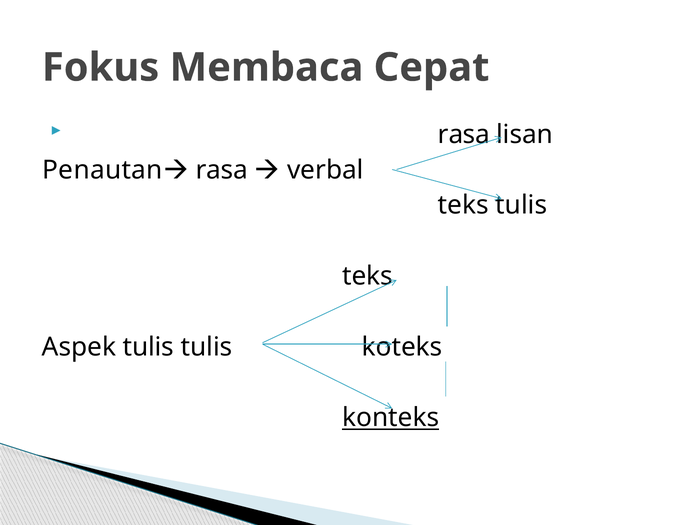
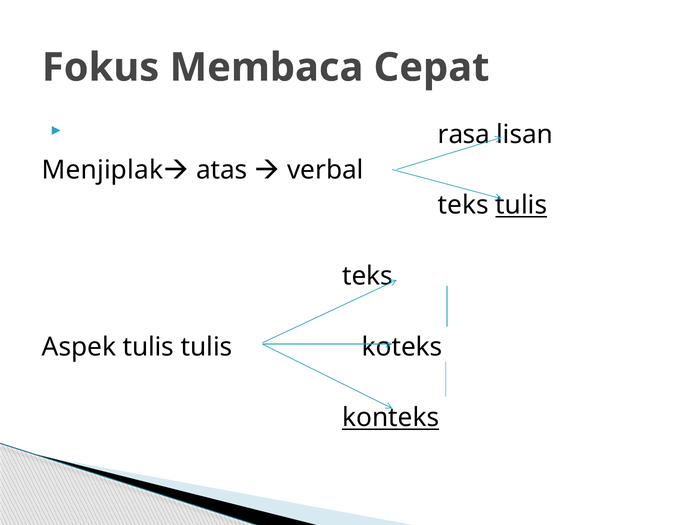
Penautan: Penautan -> Menjiplak
rasa at (222, 170): rasa -> atas
tulis at (521, 205) underline: none -> present
